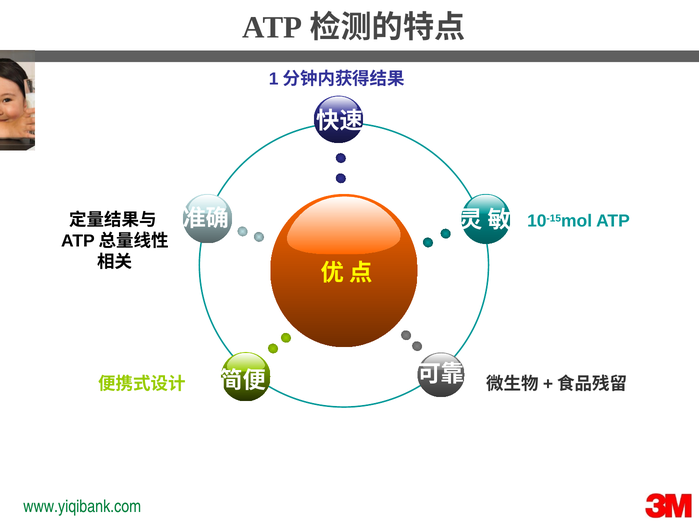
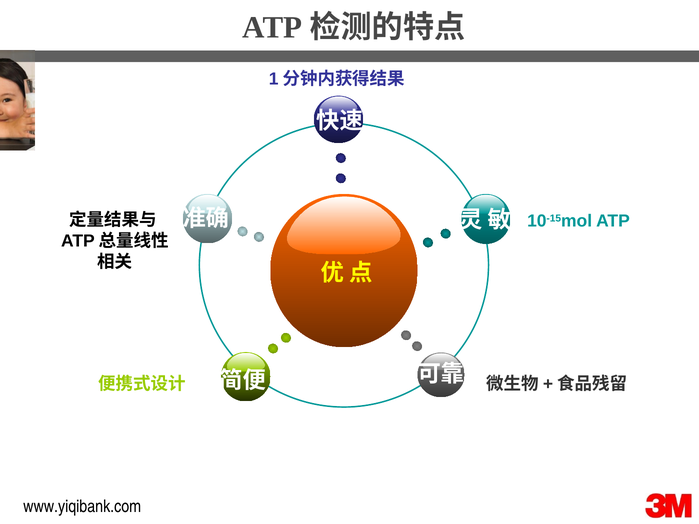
www.yiqibank.com colour: green -> black
